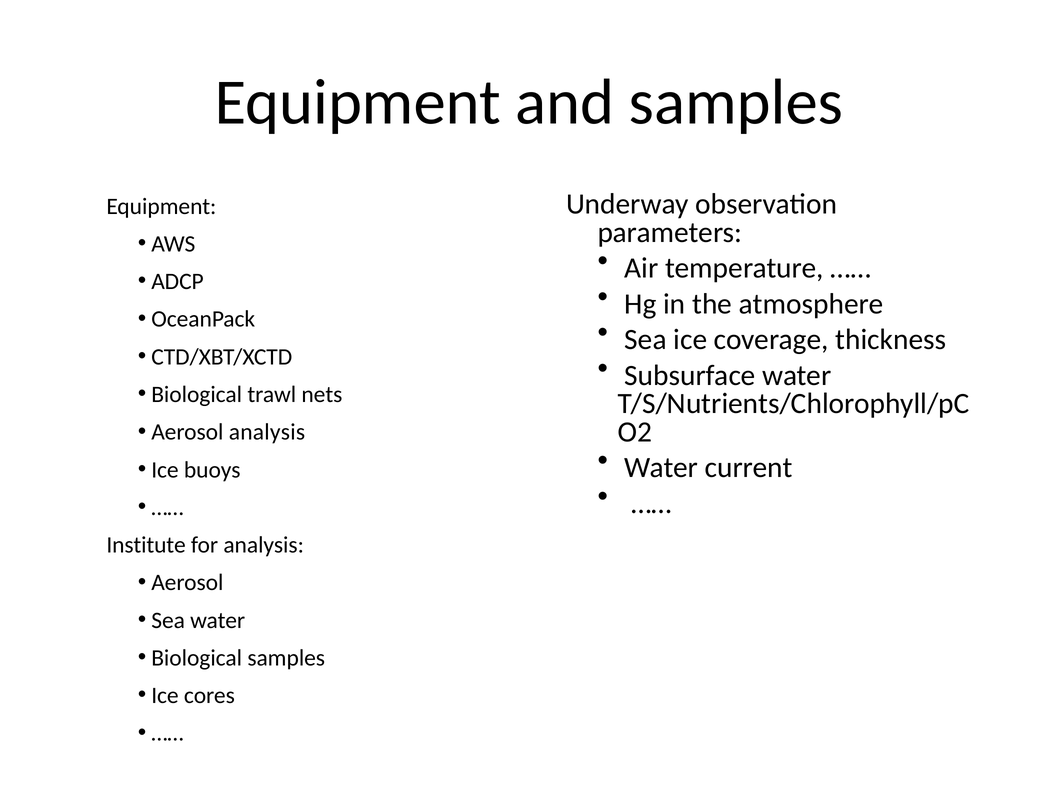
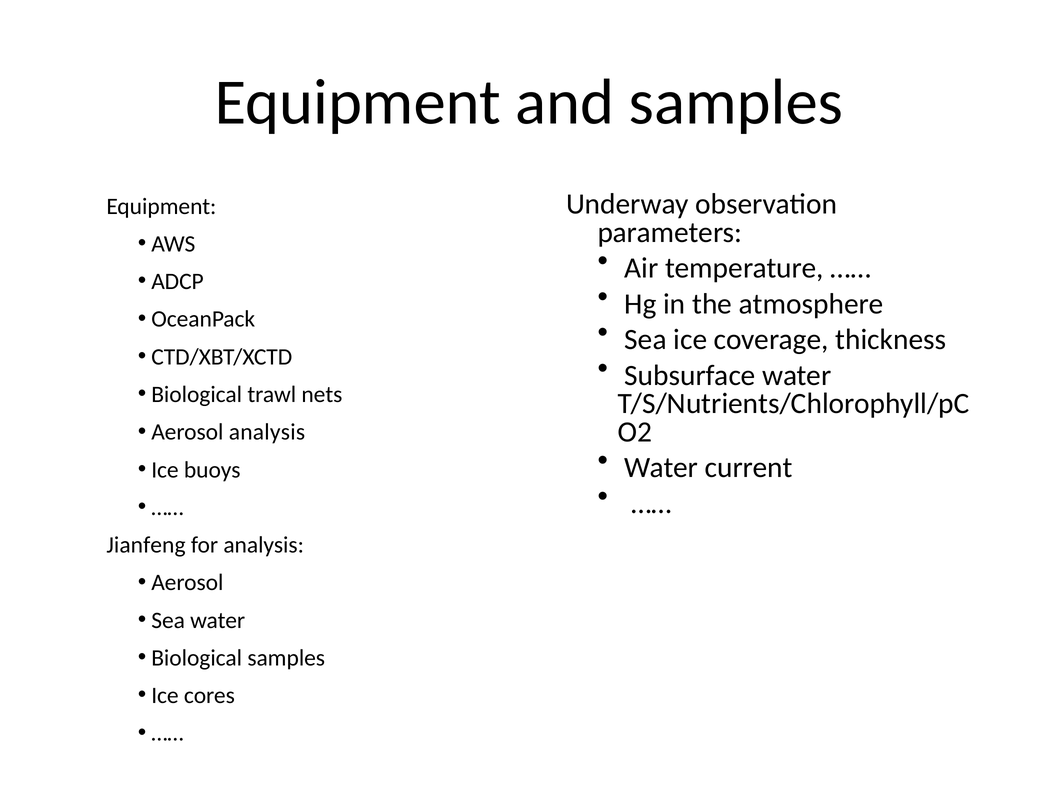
Institute: Institute -> Jianfeng
